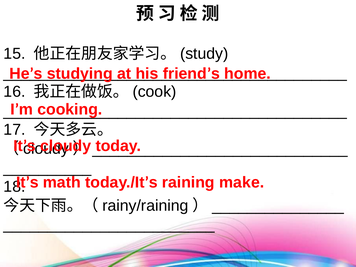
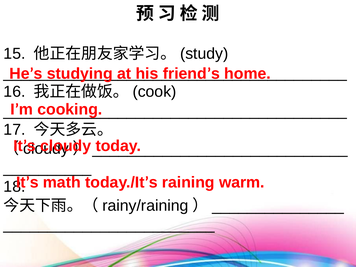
make: make -> warm
